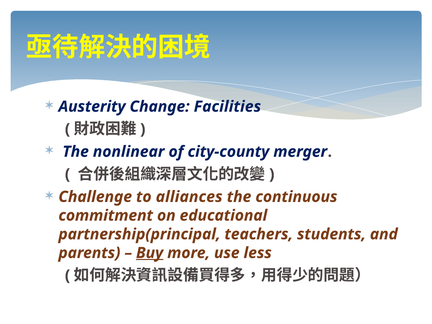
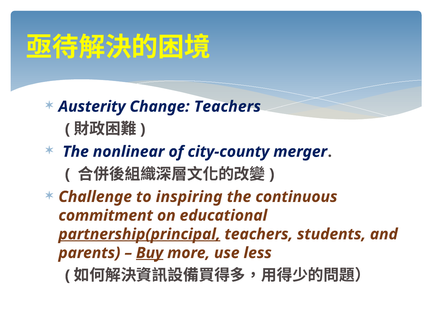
Change Facilities: Facilities -> Teachers
alliances: alliances -> inspiring
partnership(principal underline: none -> present
